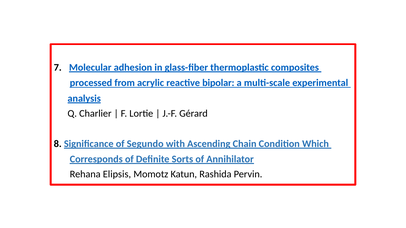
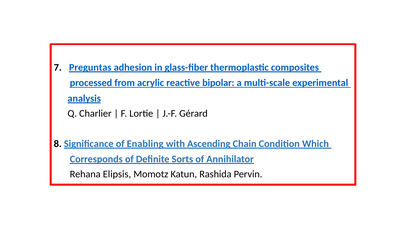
Molecular: Molecular -> Preguntas
Segundo: Segundo -> Enabling
